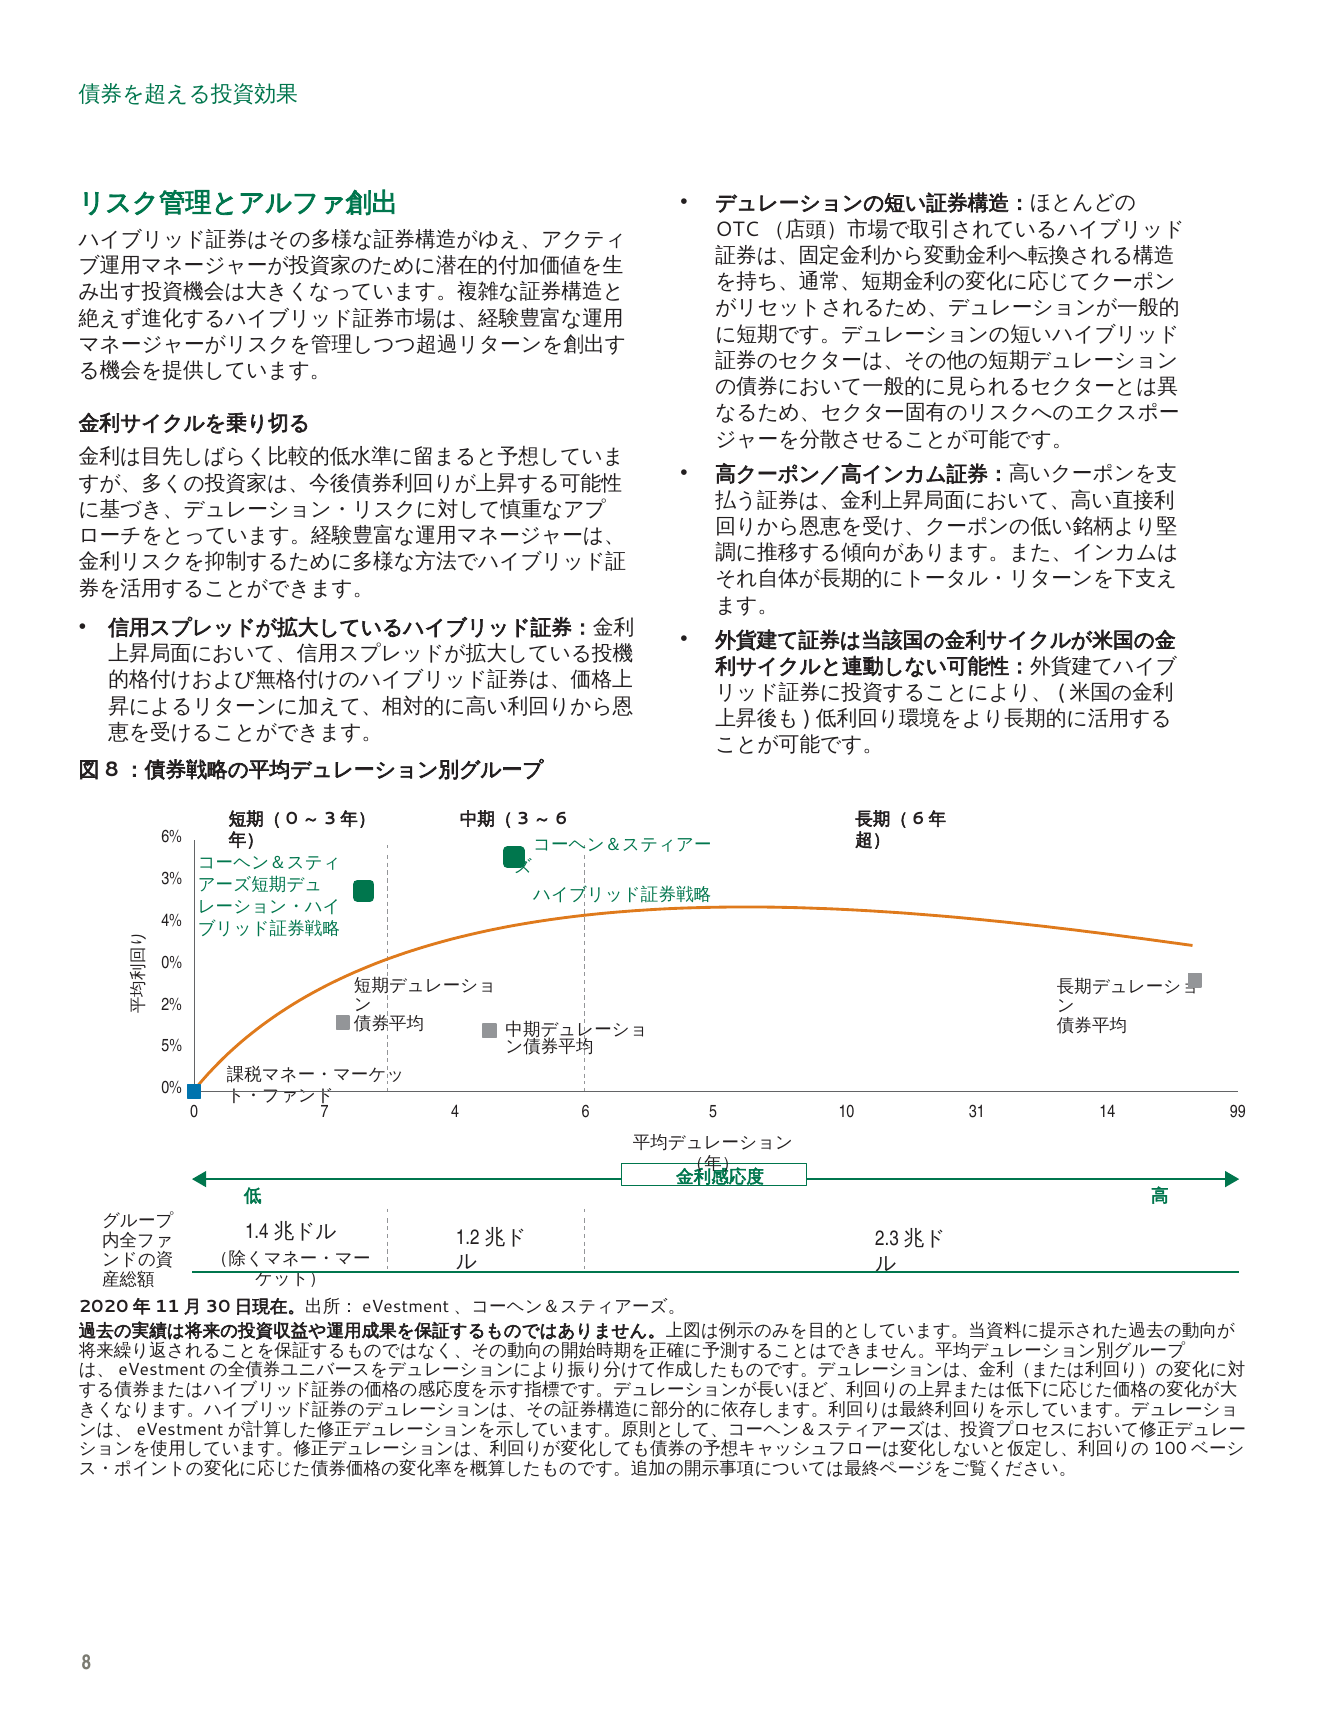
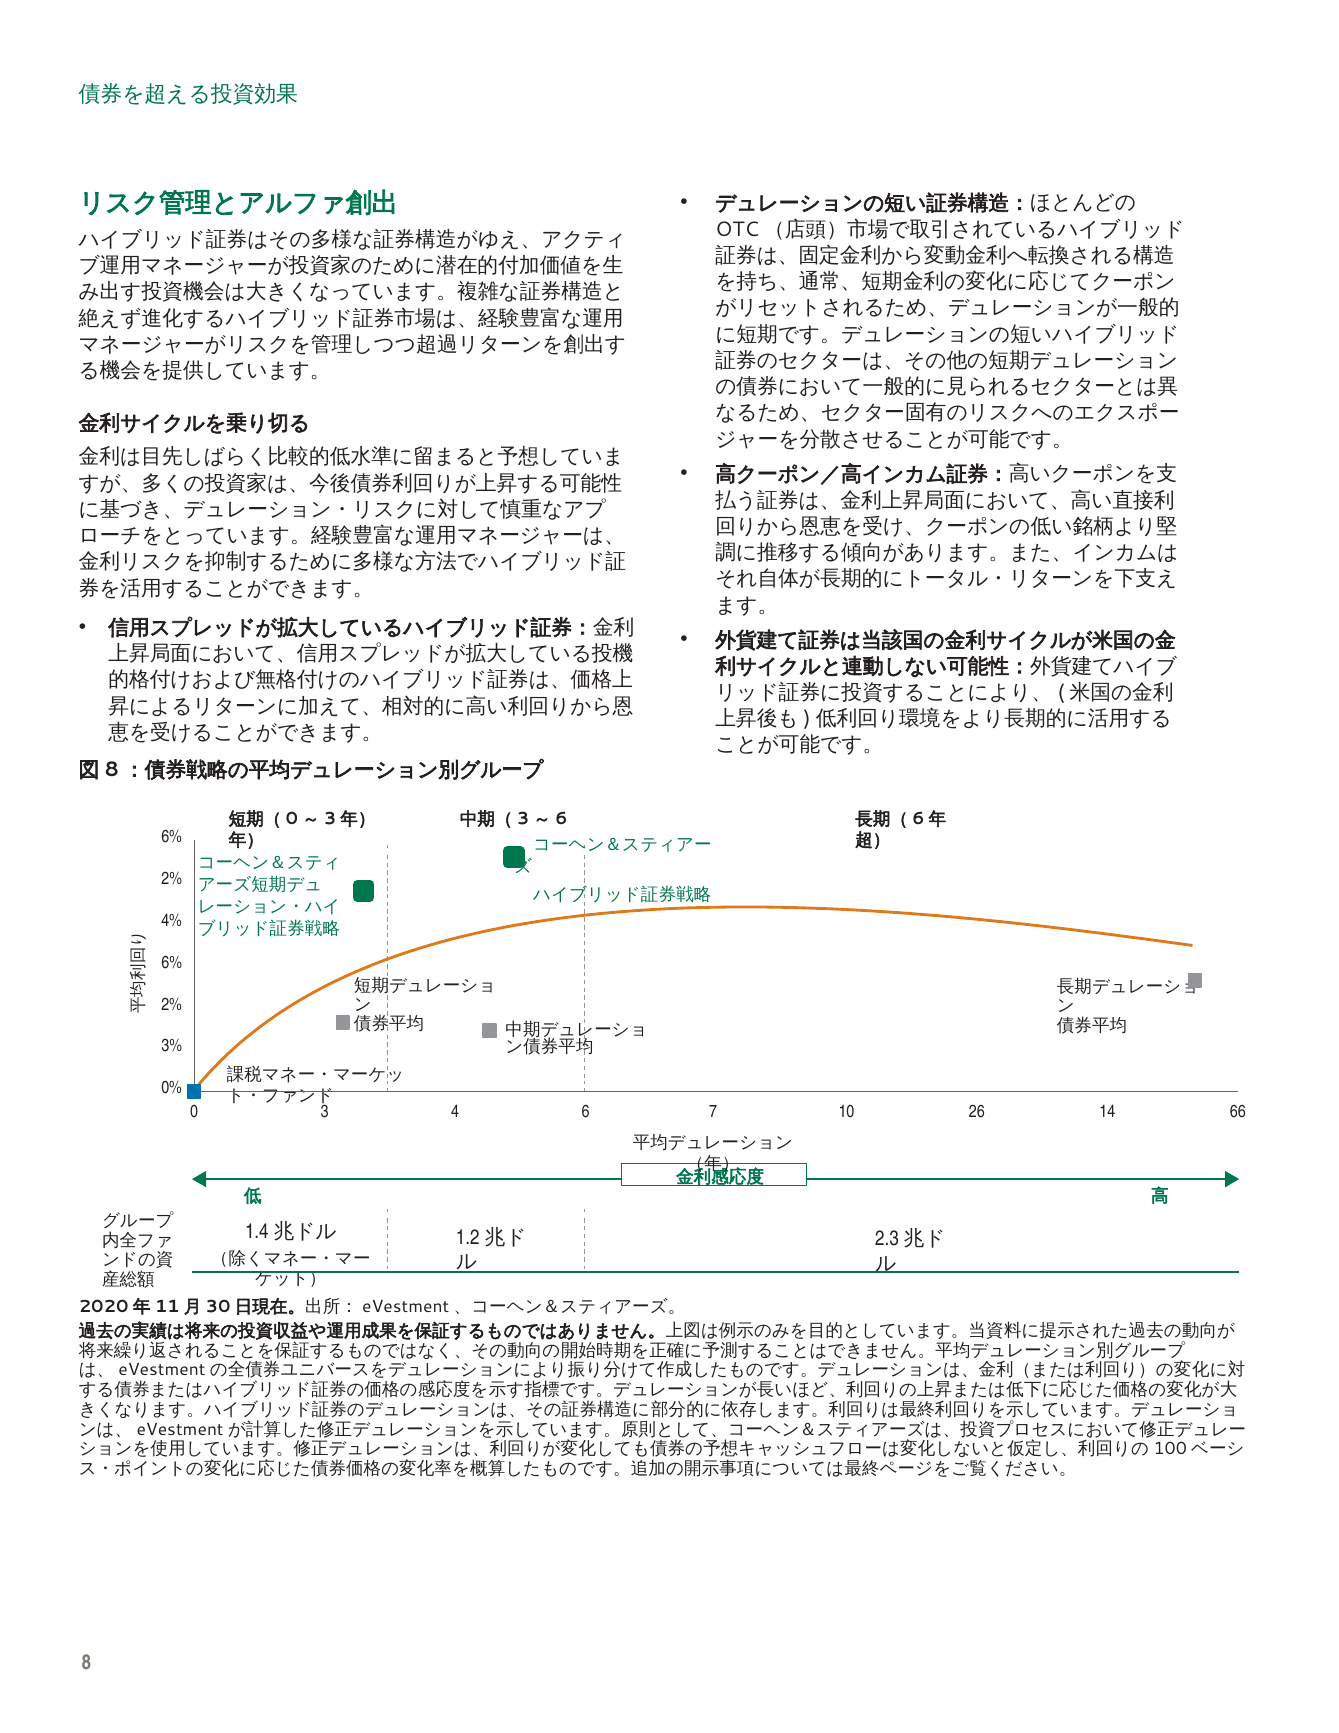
3% at (172, 879): 3% -> 2%
0% at (172, 962): 0% -> 6%
5%: 5% -> 3%
7: 7 -> 3
5: 5 -> 7
31: 31 -> 26
99: 99 -> 66
